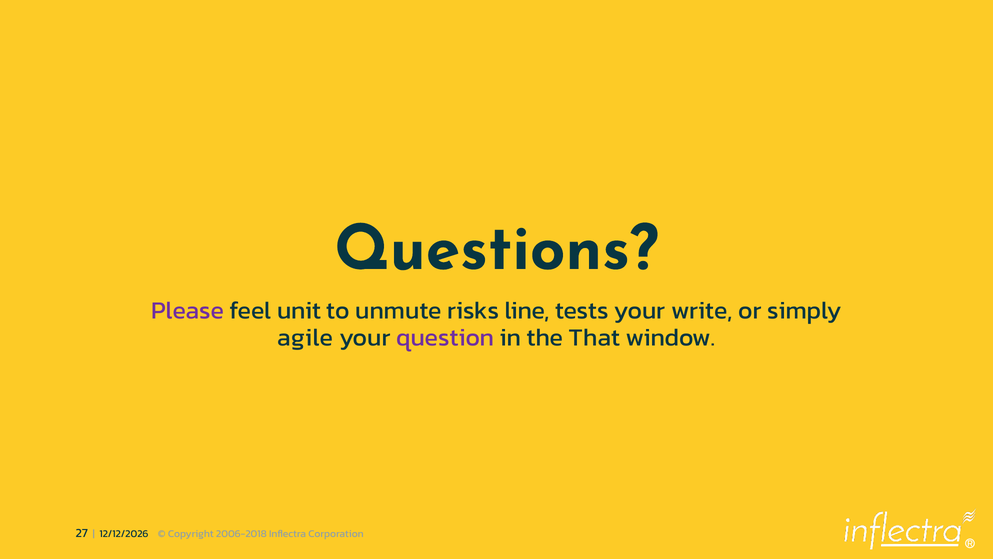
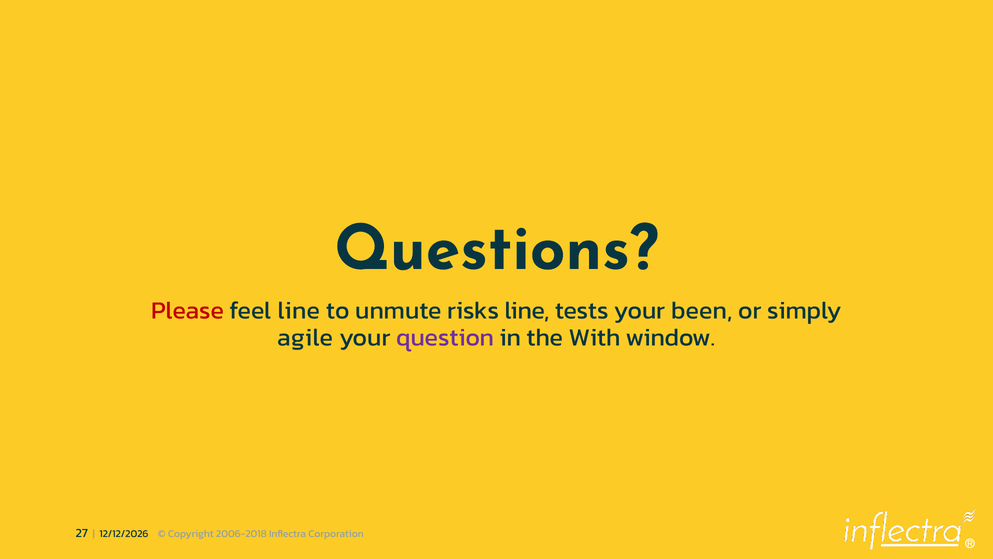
Please colour: purple -> red
feel unit: unit -> line
write: write -> been
That: That -> With
